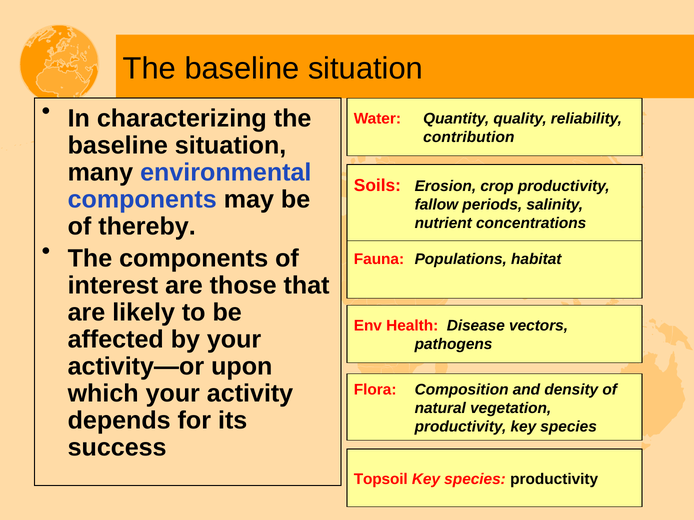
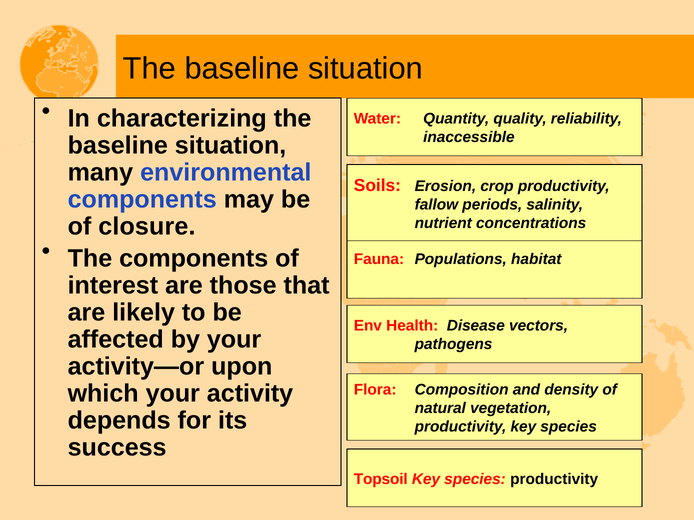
contribution: contribution -> inaccessible
thereby: thereby -> closure
